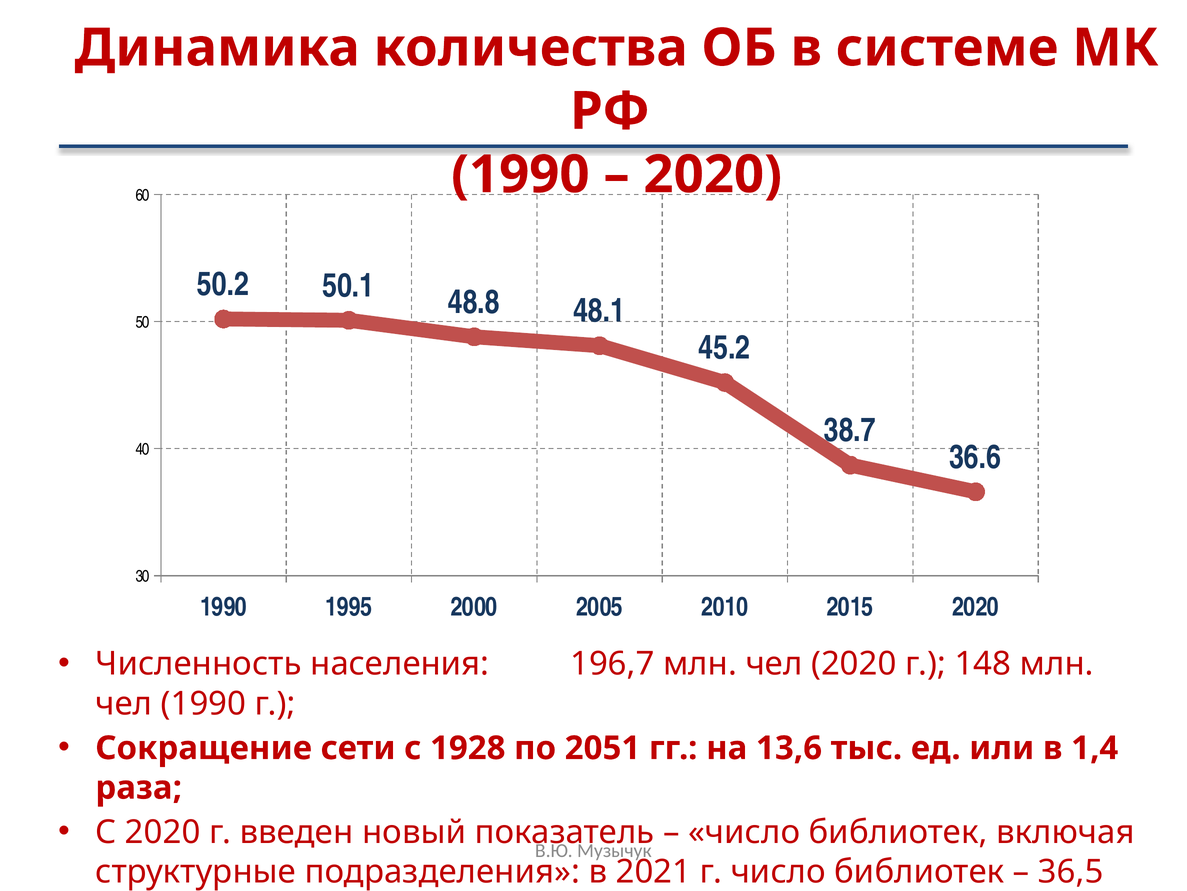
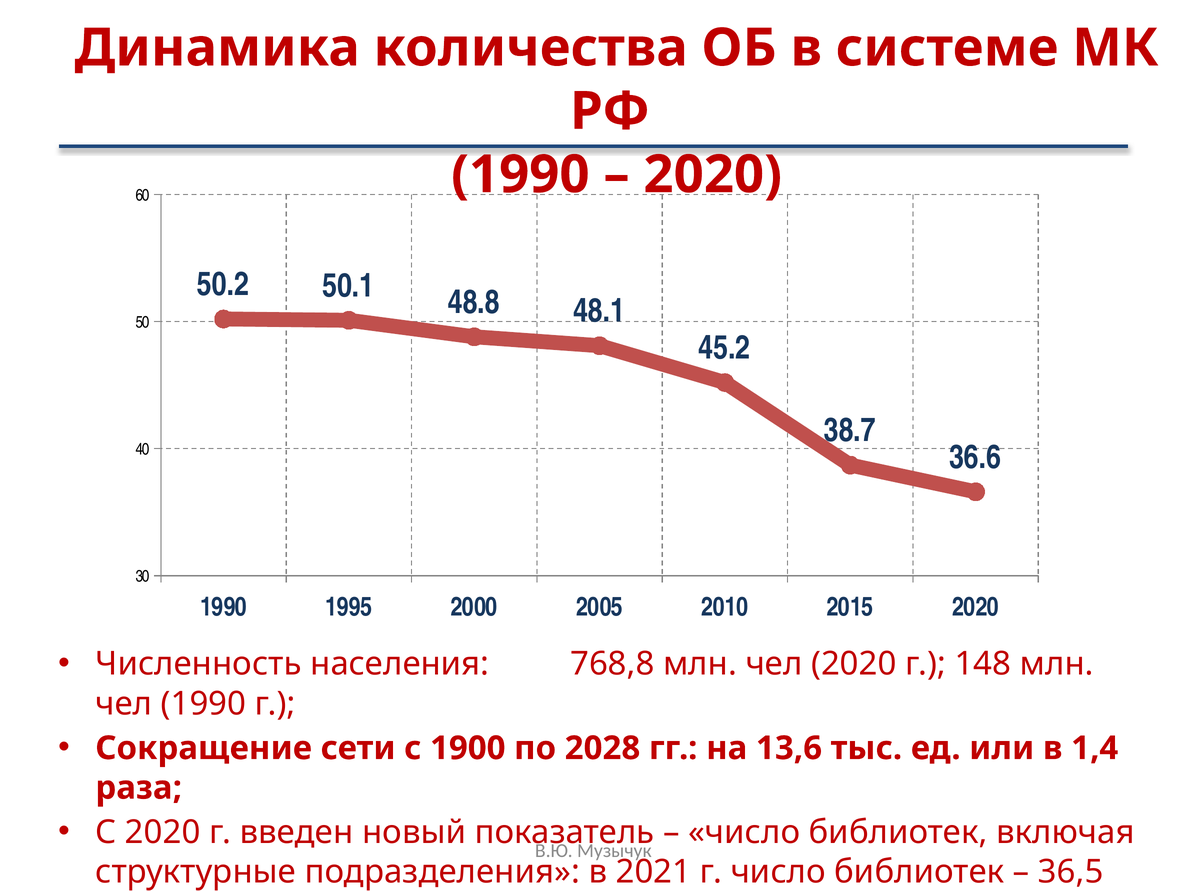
196,7: 196,7 -> 768,8
1928: 1928 -> 1900
2051: 2051 -> 2028
